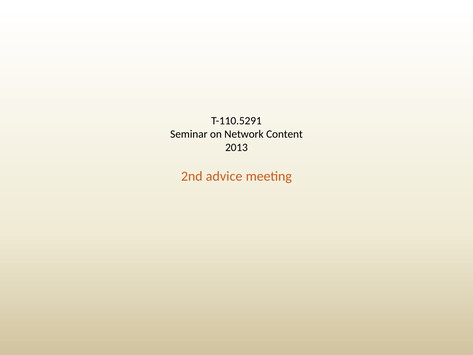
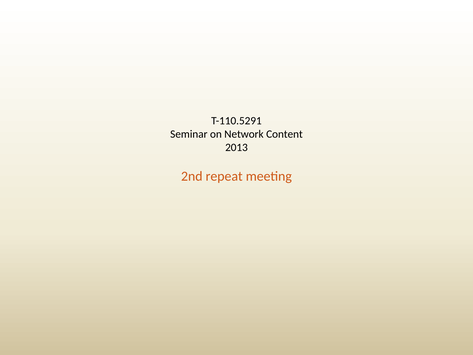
advice: advice -> repeat
